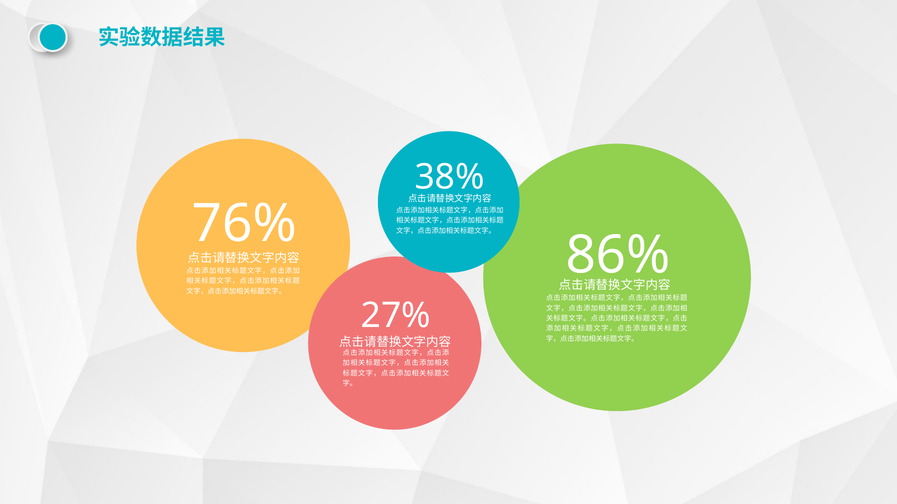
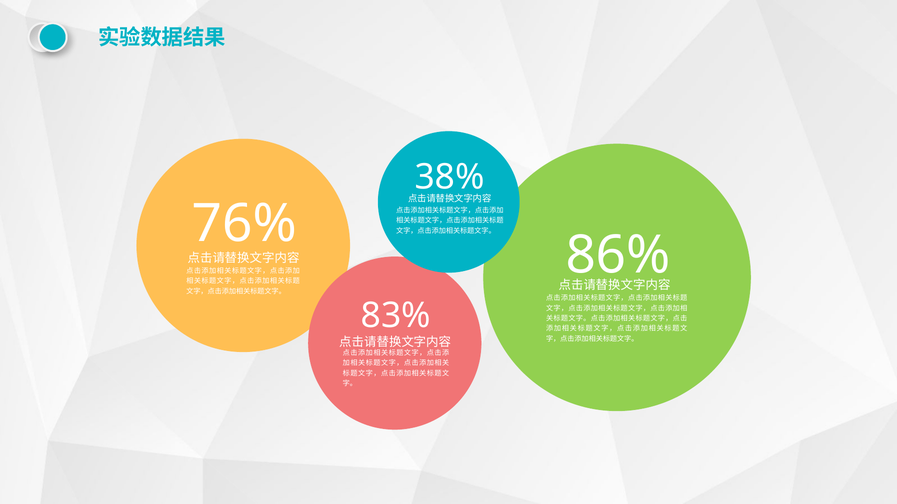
27%: 27% -> 83%
